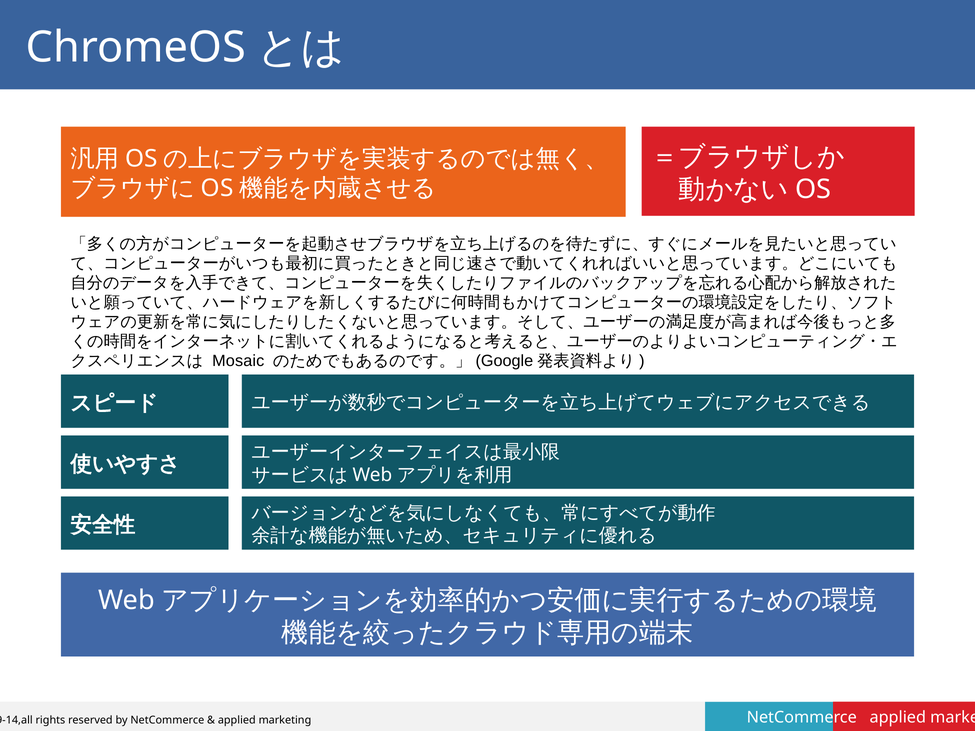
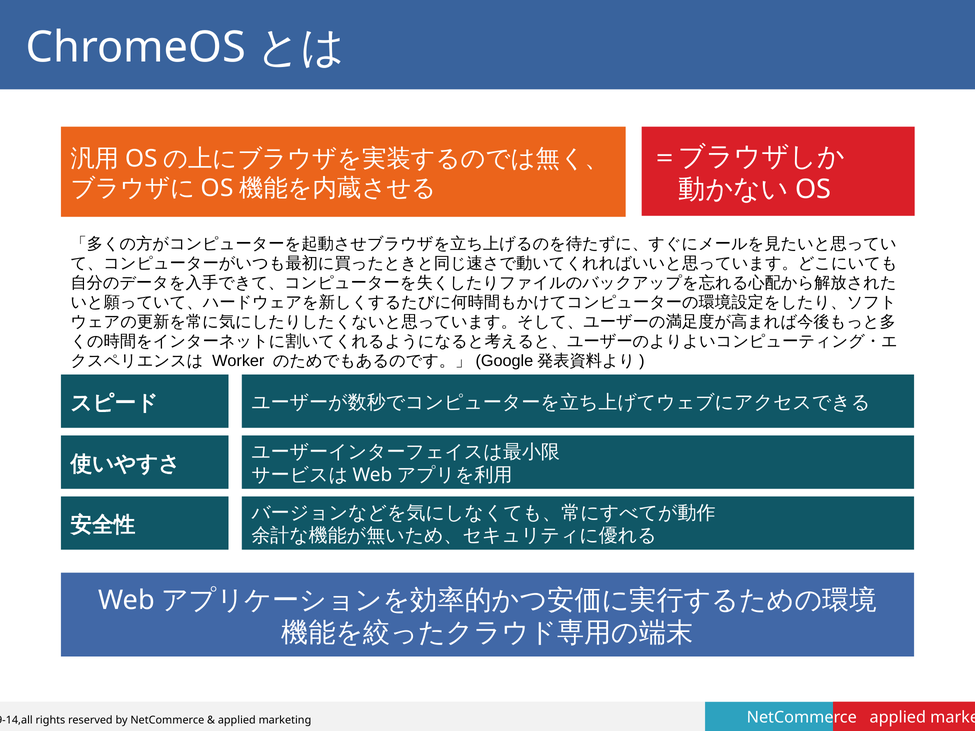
Mosaic: Mosaic -> Worker
